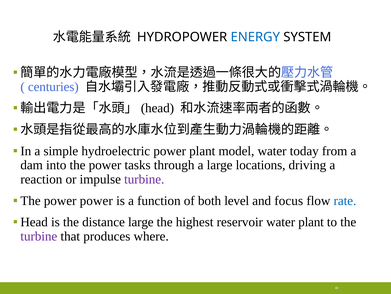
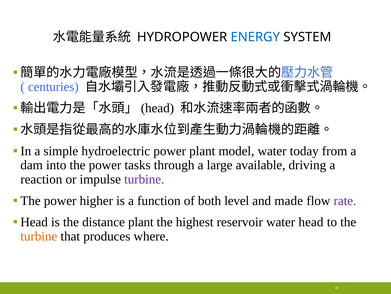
locations: locations -> available
power power: power -> higher
focus: focus -> made
rate colour: blue -> purple
distance large: large -> plant
water plant: plant -> head
turbine at (39, 236) colour: purple -> orange
